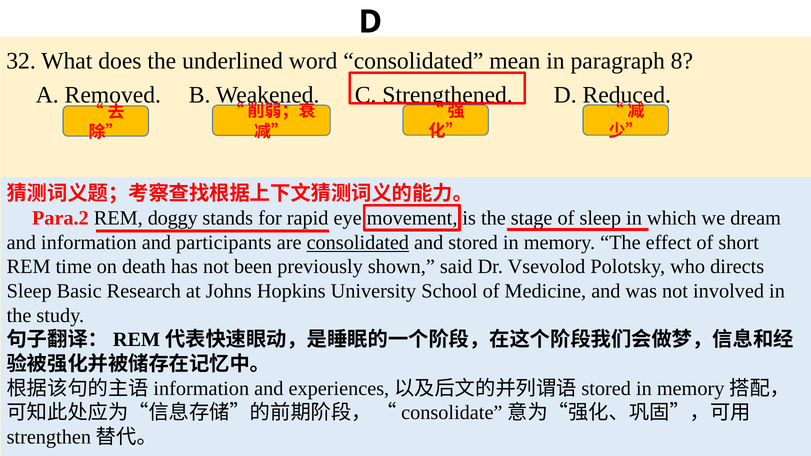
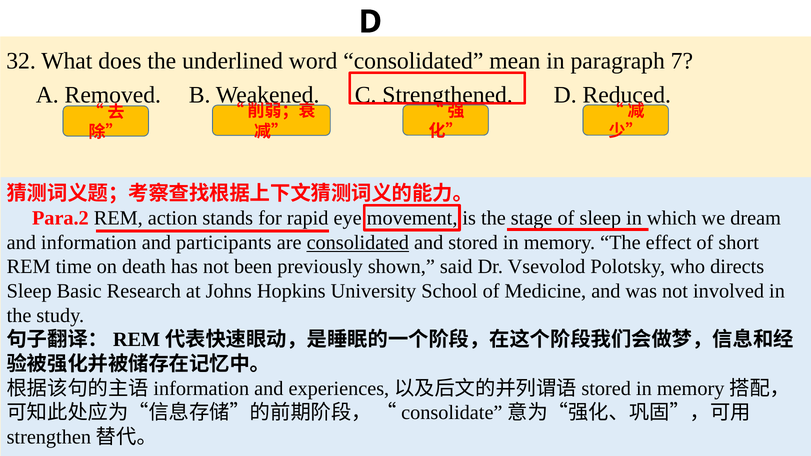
8: 8 -> 7
doggy: doggy -> action
